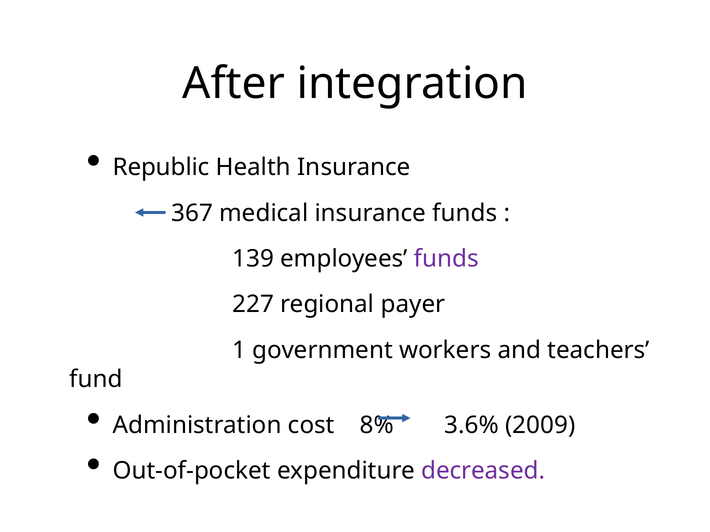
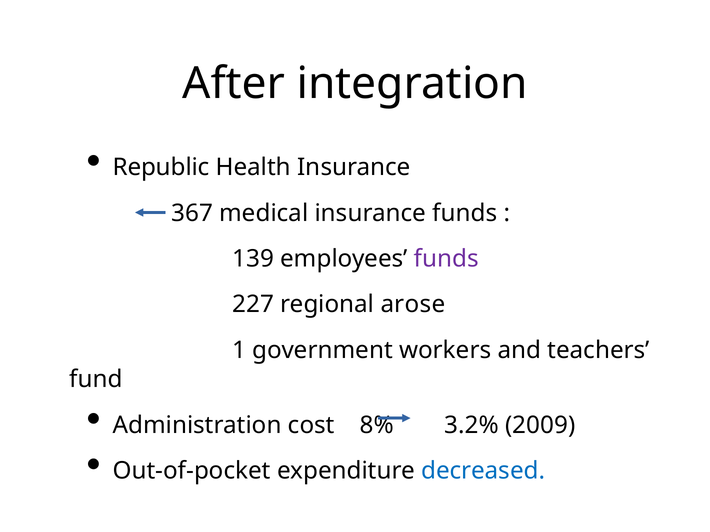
payer: payer -> arose
3.6%: 3.6% -> 3.2%
decreased colour: purple -> blue
